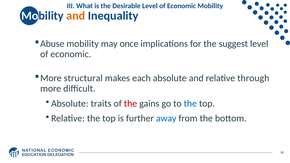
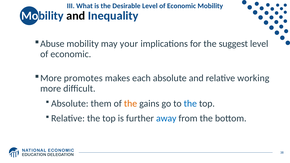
and at (76, 16) colour: orange -> black
once: once -> your
structural: structural -> promotes
through: through -> working
traits: traits -> them
the at (130, 104) colour: red -> orange
